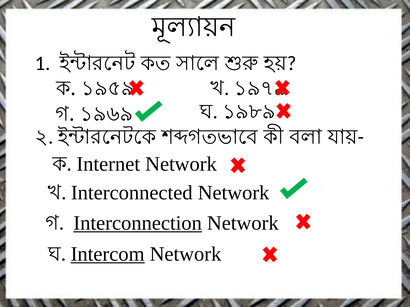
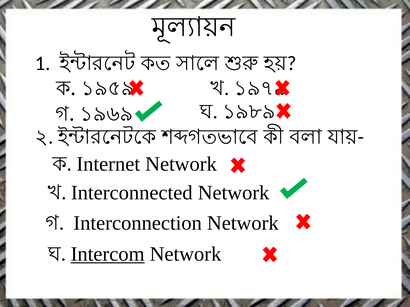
Interconnection underline: present -> none
